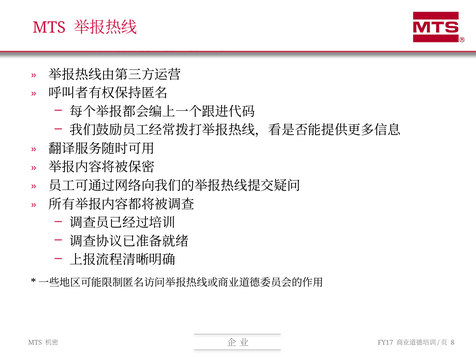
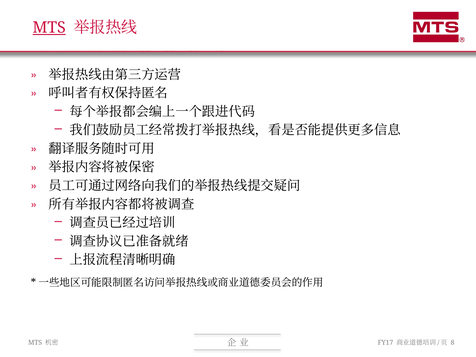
MTS at (49, 28) underline: none -> present
